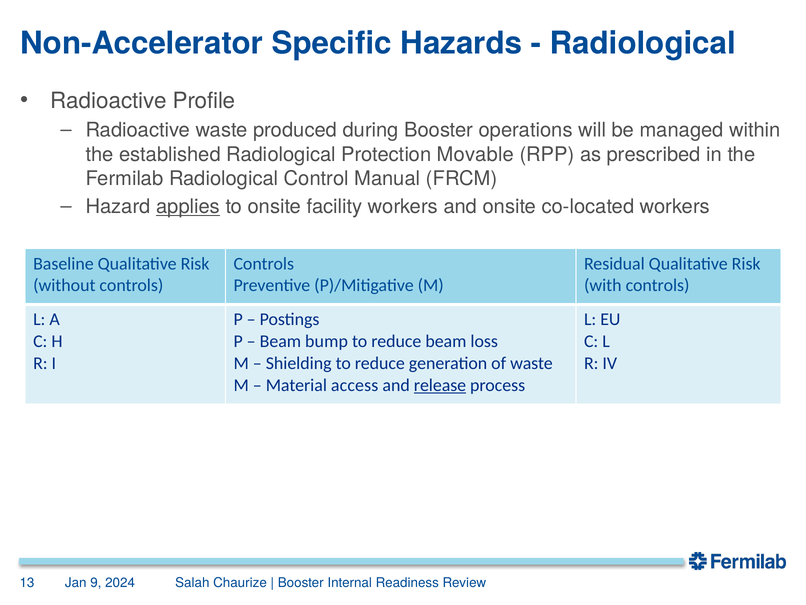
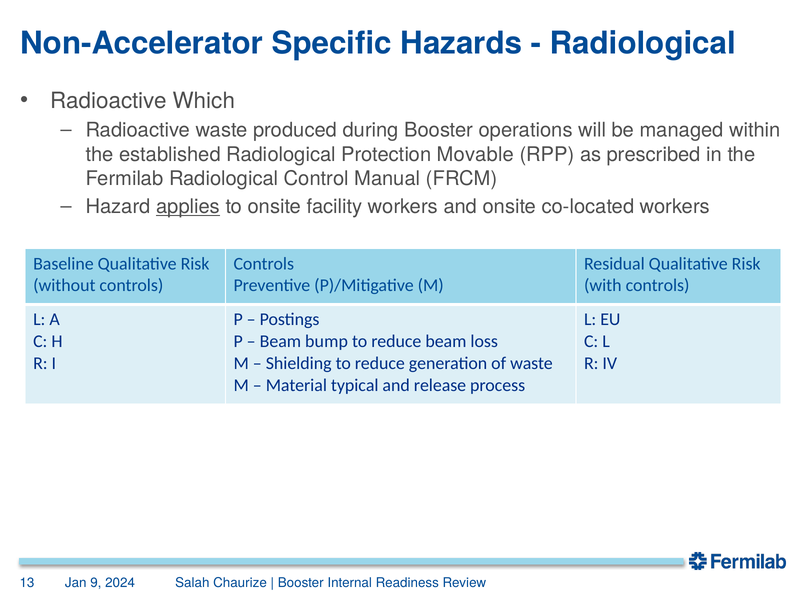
Profile: Profile -> Which
access: access -> typical
release underline: present -> none
